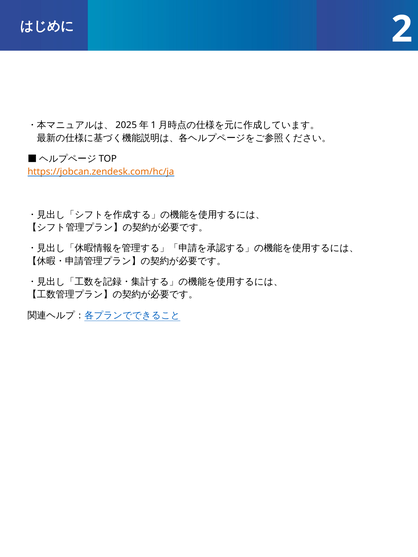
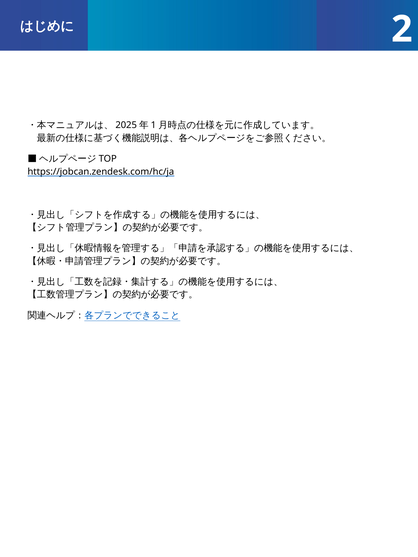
https://jobcan.zendesk.com/hc/ja colour: orange -> black
